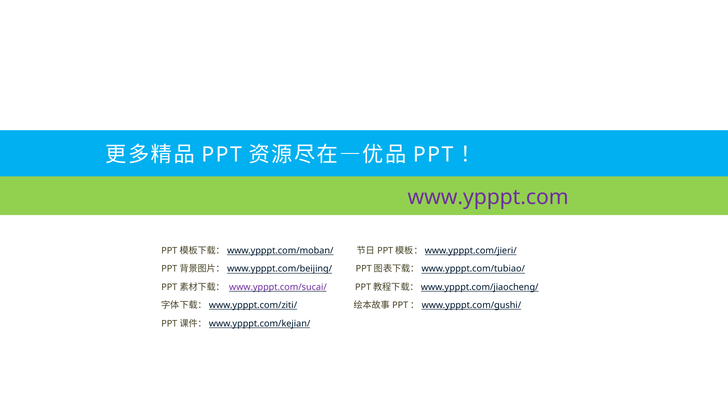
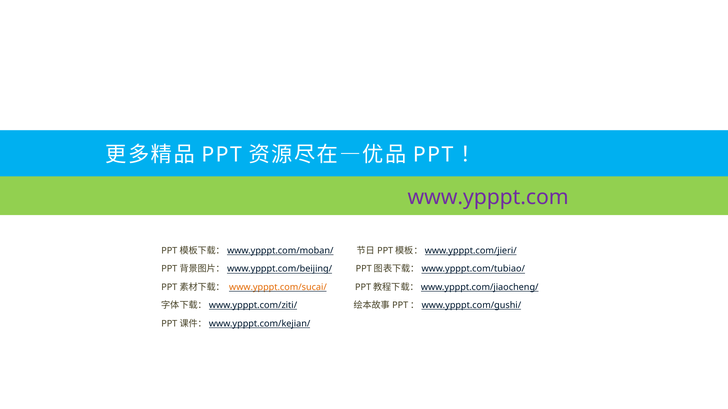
www.ypppt.com/sucai/ colour: purple -> orange
